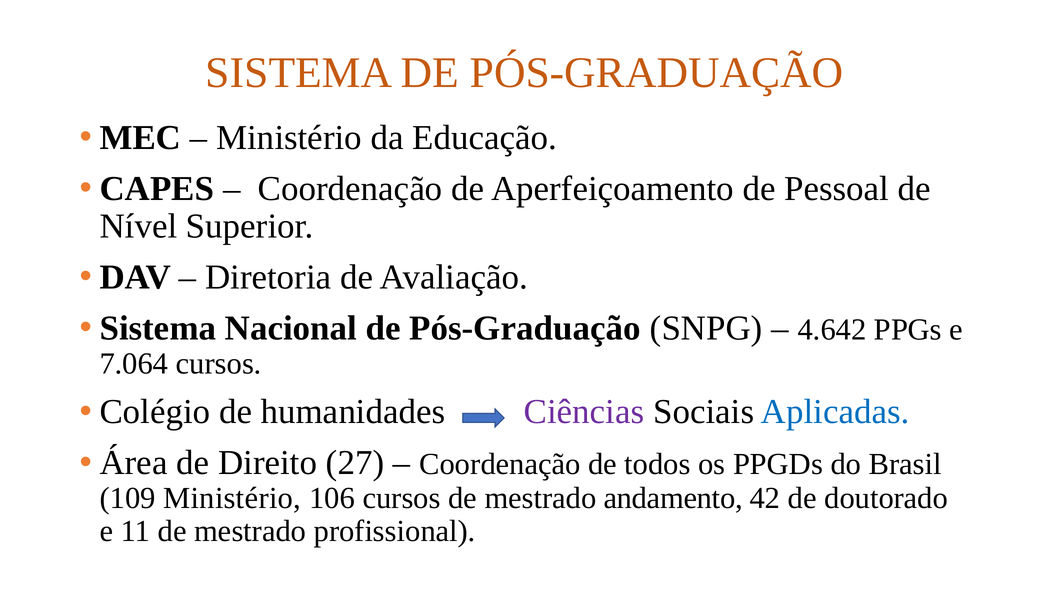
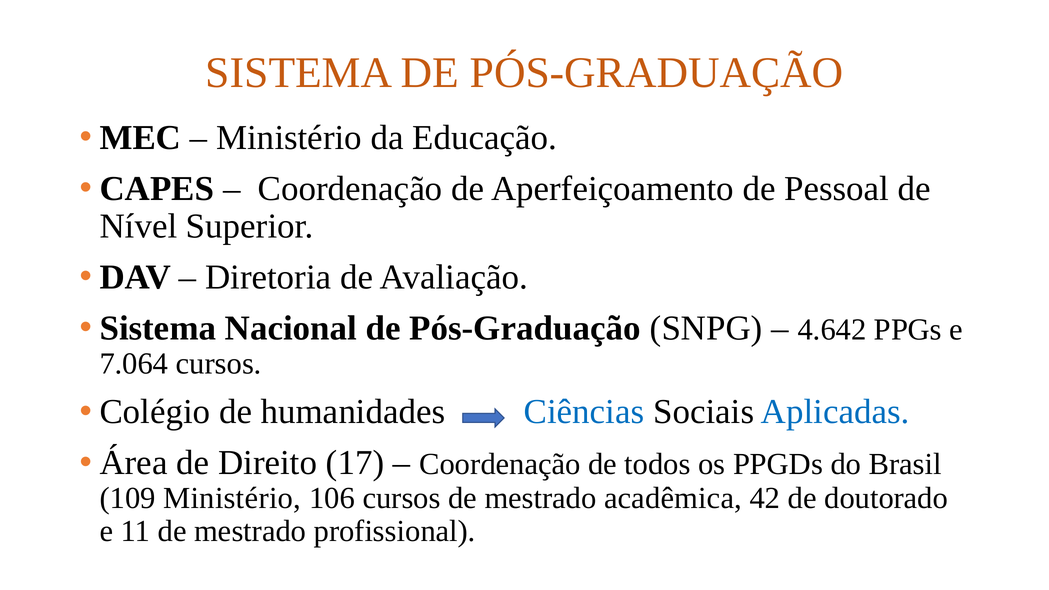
Ciências colour: purple -> blue
27: 27 -> 17
andamento: andamento -> acadêmica
